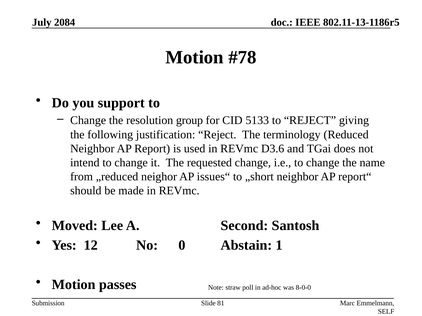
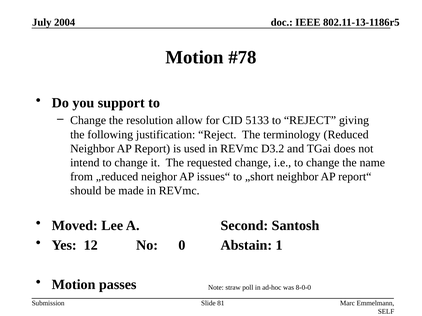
2084: 2084 -> 2004
group: group -> allow
D3.6: D3.6 -> D3.2
